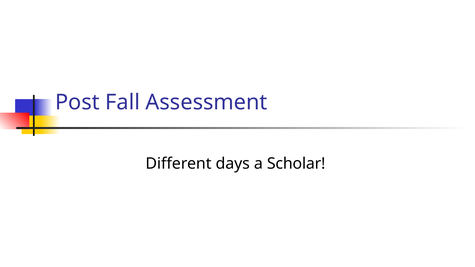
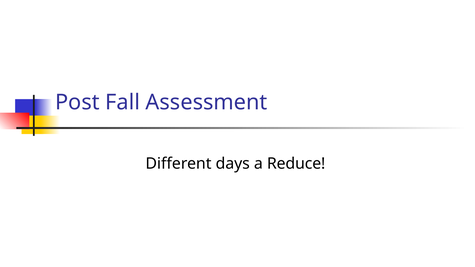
Scholar: Scholar -> Reduce
